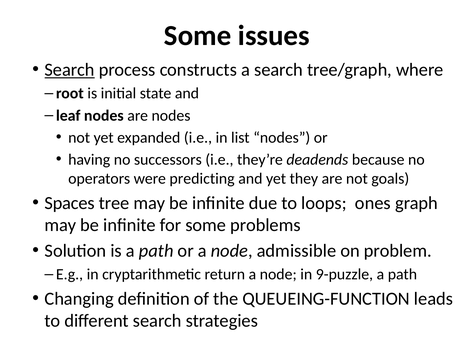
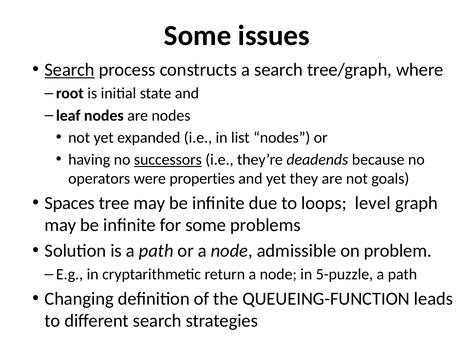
successors underline: none -> present
predicting: predicting -> properties
ones: ones -> level
9-puzzle: 9-puzzle -> 5-puzzle
